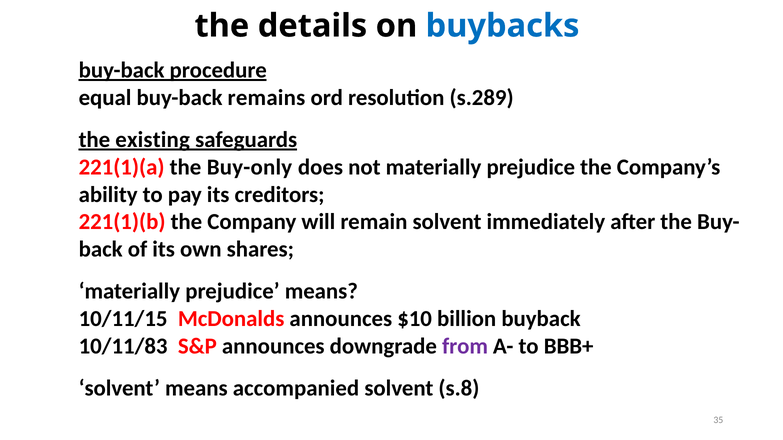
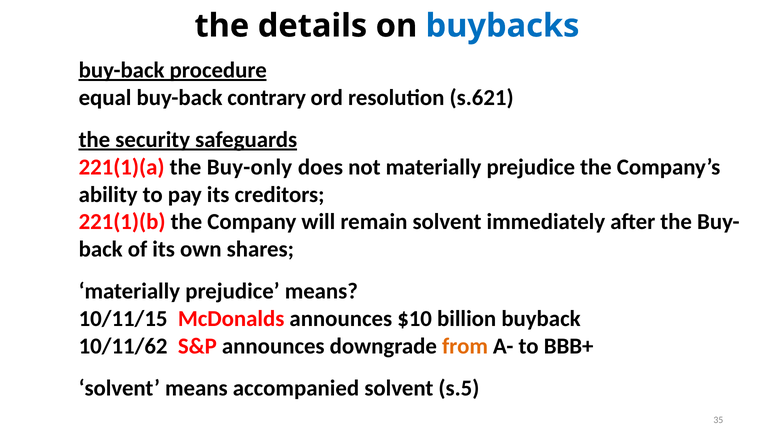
remains: remains -> contrary
s.289: s.289 -> s.621
existing: existing -> security
10/11/83: 10/11/83 -> 10/11/62
from colour: purple -> orange
s.8: s.8 -> s.5
